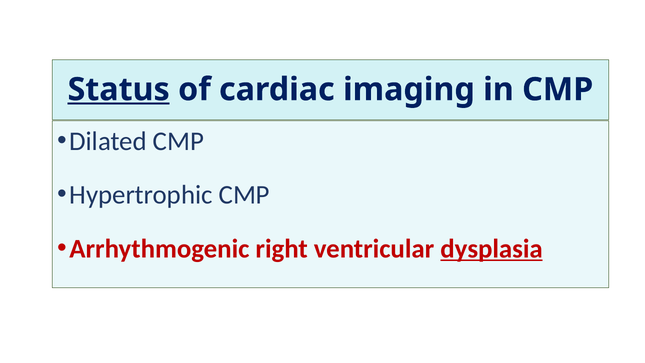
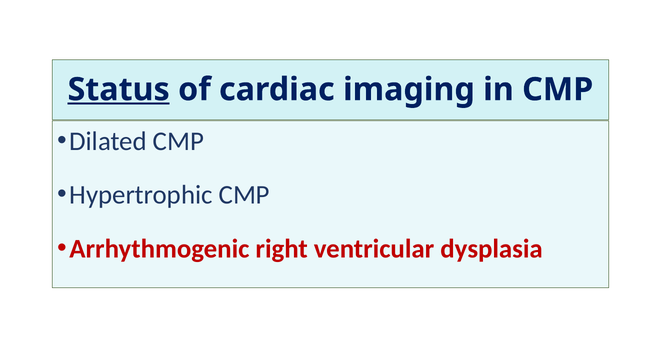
dysplasia underline: present -> none
